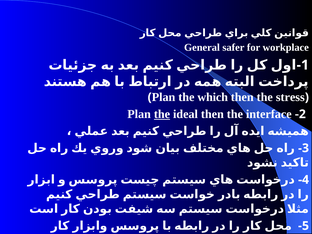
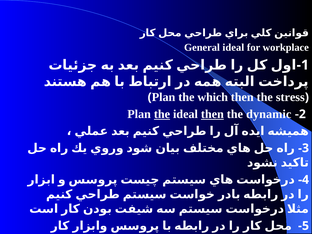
General safer: safer -> ideal
then at (212, 114) underline: none -> present
interface: interface -> dynamic
